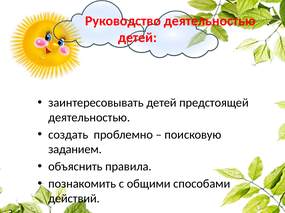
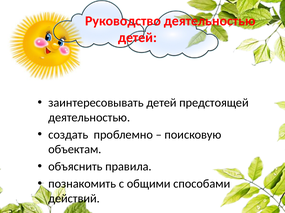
заданием: заданием -> объектам
